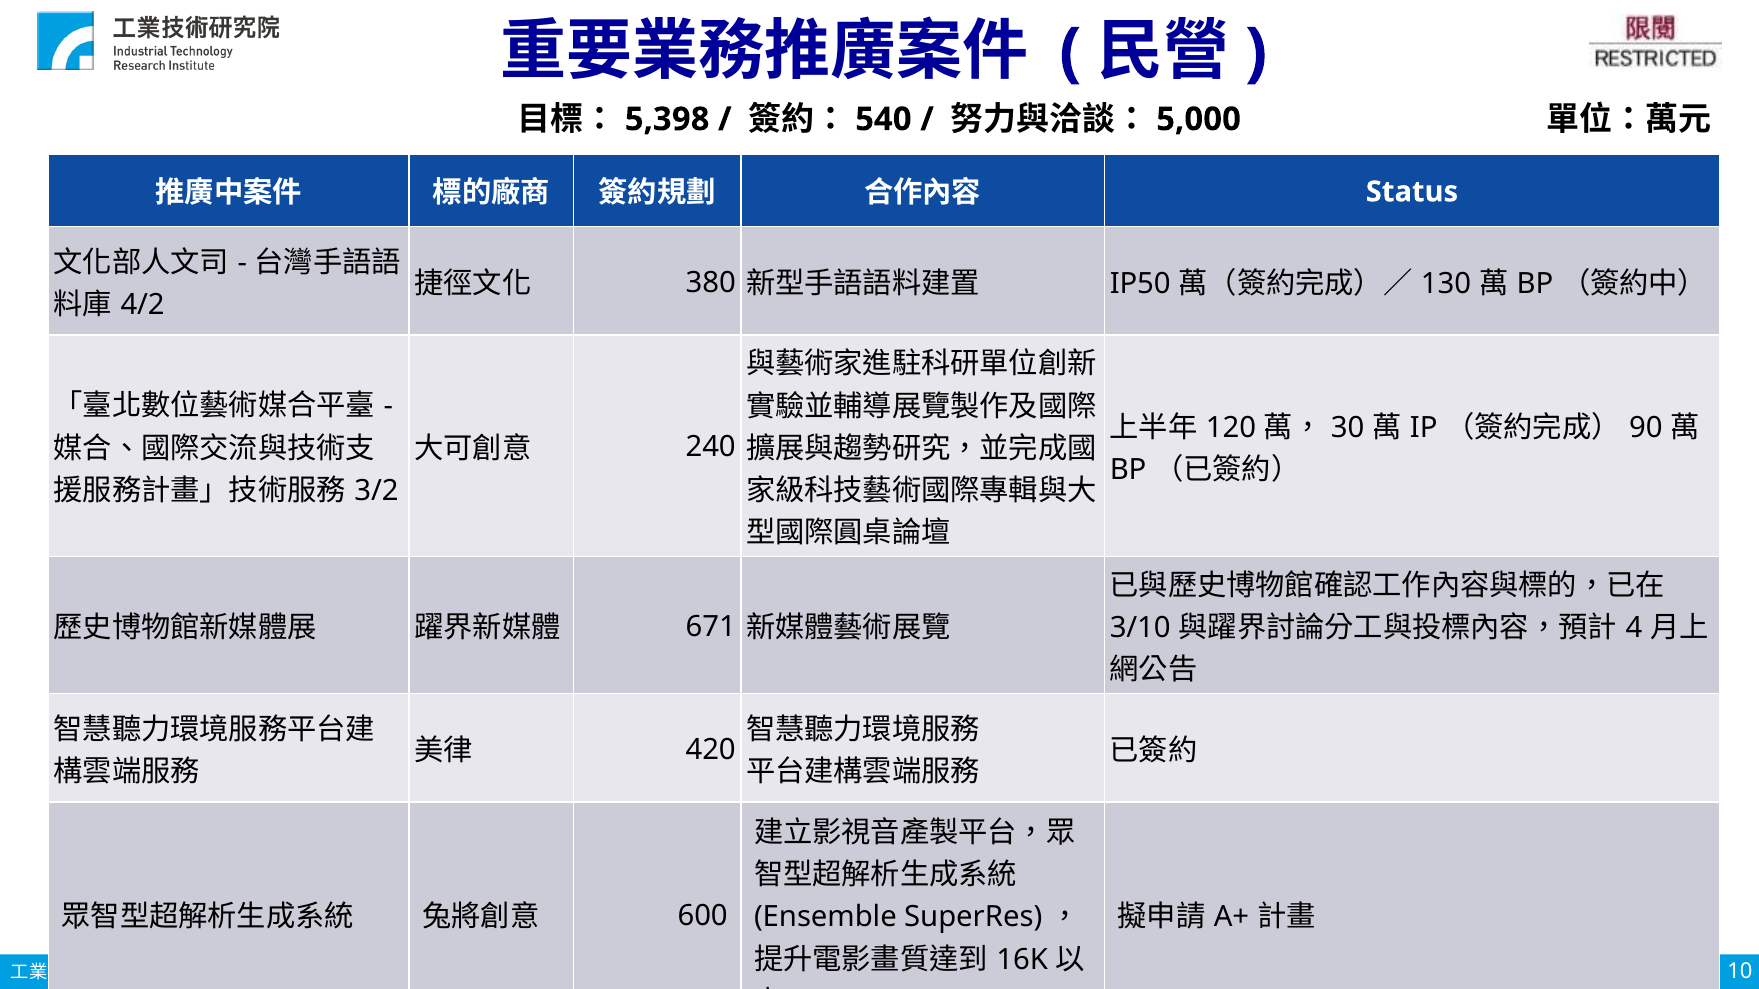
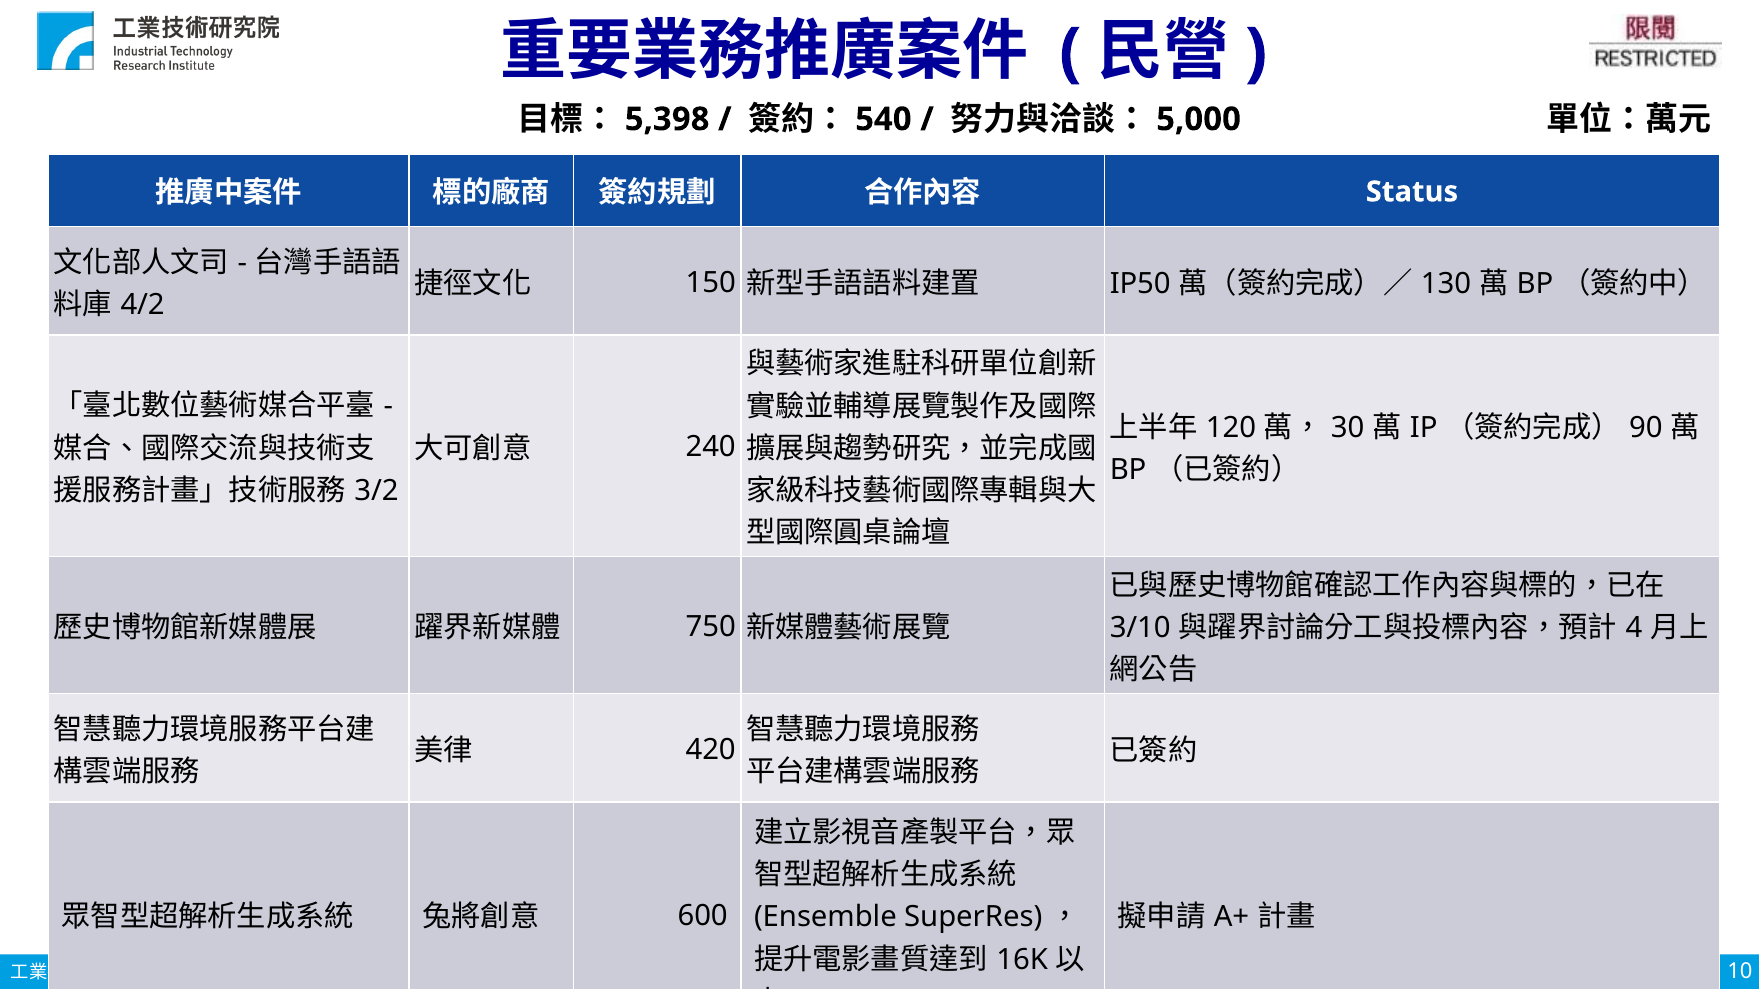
380: 380 -> 150
671: 671 -> 750
